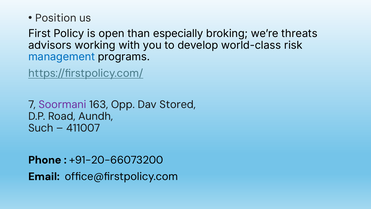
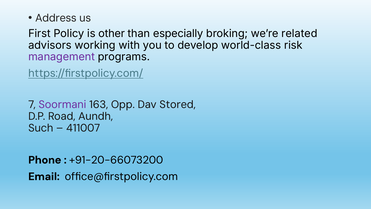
Position: Position -> Address
open: open -> other
threats: threats -> related
management colour: blue -> purple
